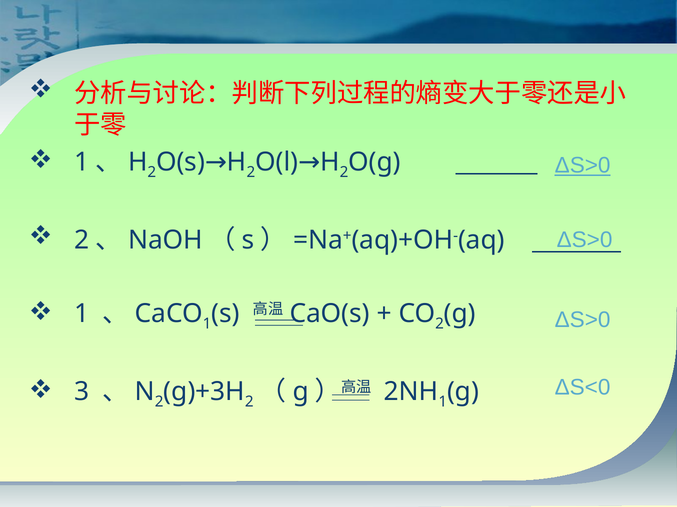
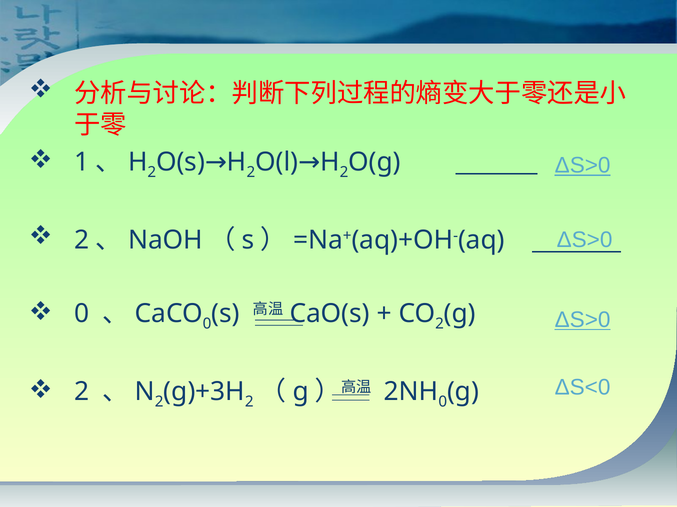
1 at (82, 314): 1 -> 0
1 at (207, 324): 1 -> 0
ΔS>0 at (583, 320) underline: none -> present
3 at (82, 392): 3 -> 2
1 at (443, 402): 1 -> 0
